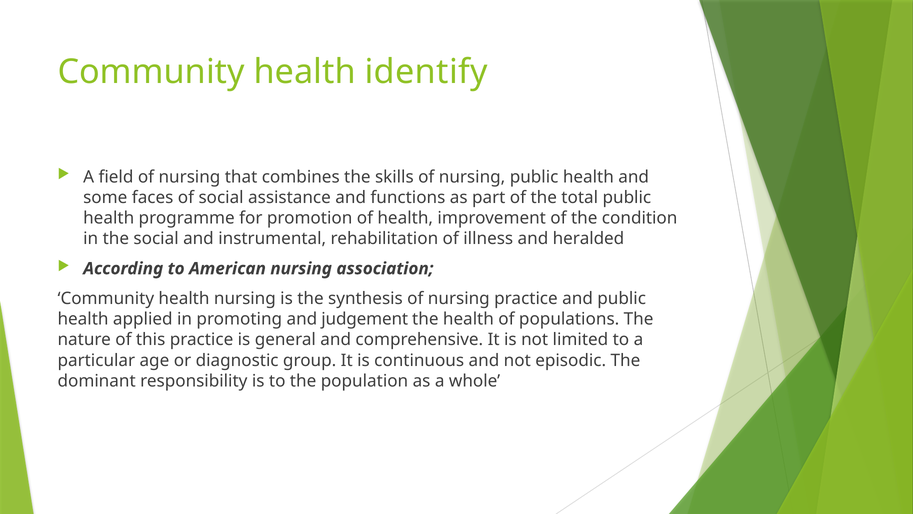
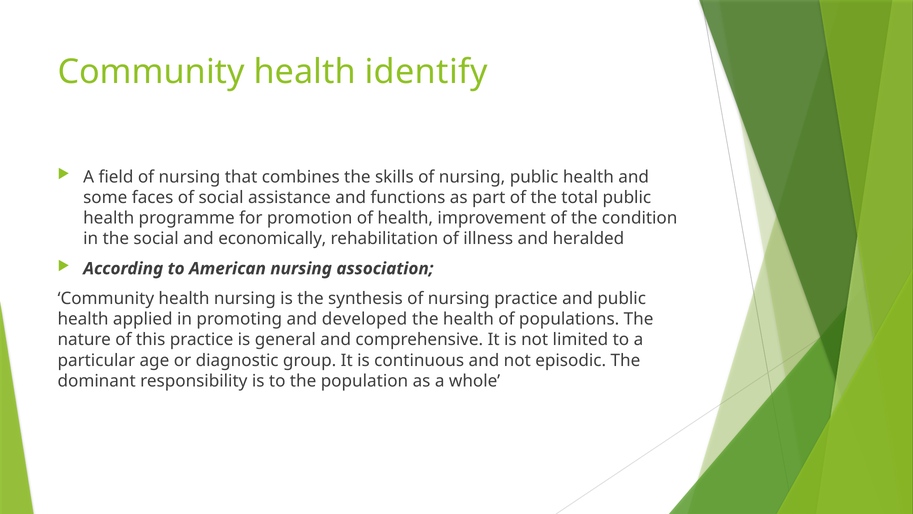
instrumental: instrumental -> economically
judgement: judgement -> developed
